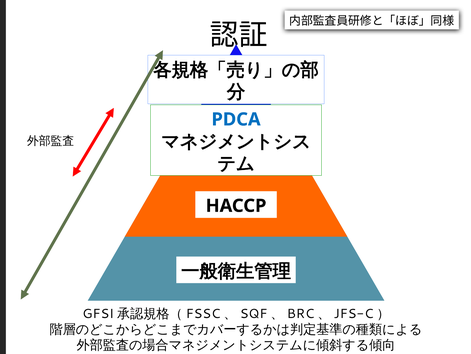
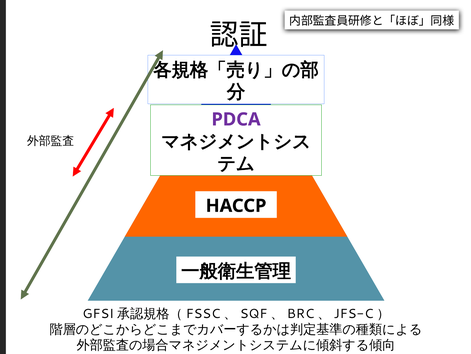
PDCA colour: blue -> purple
